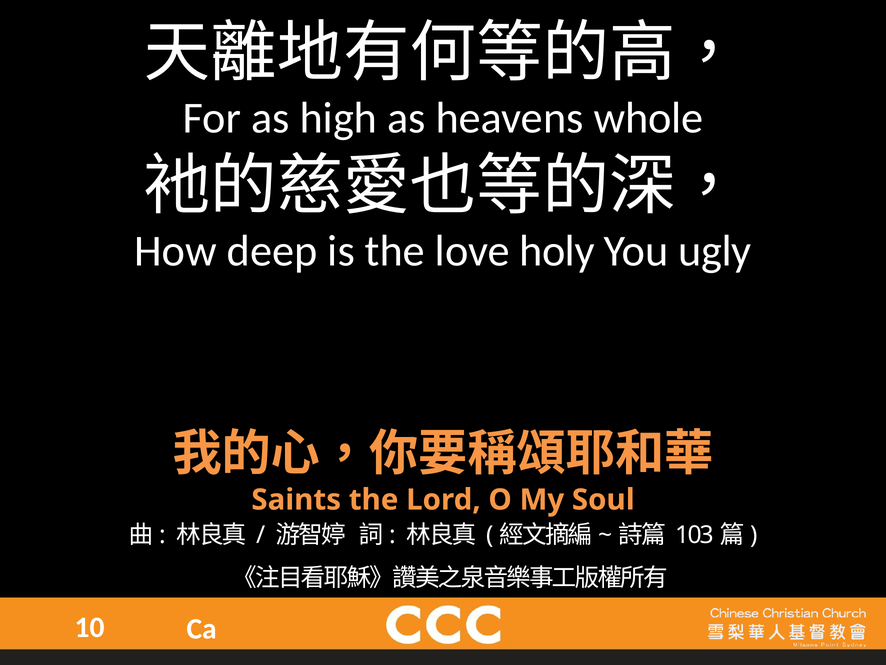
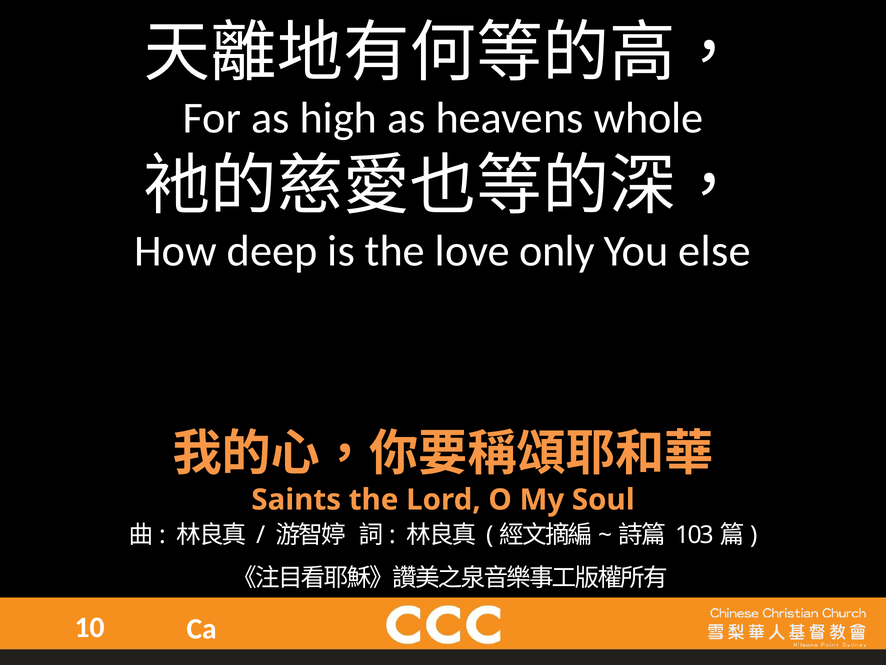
holy: holy -> only
ugly: ugly -> else
